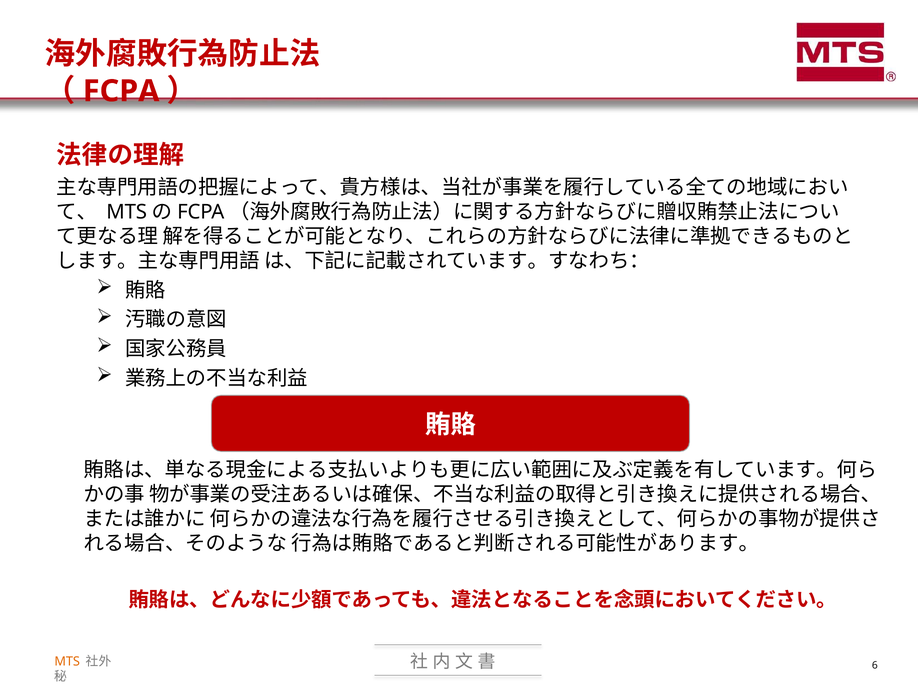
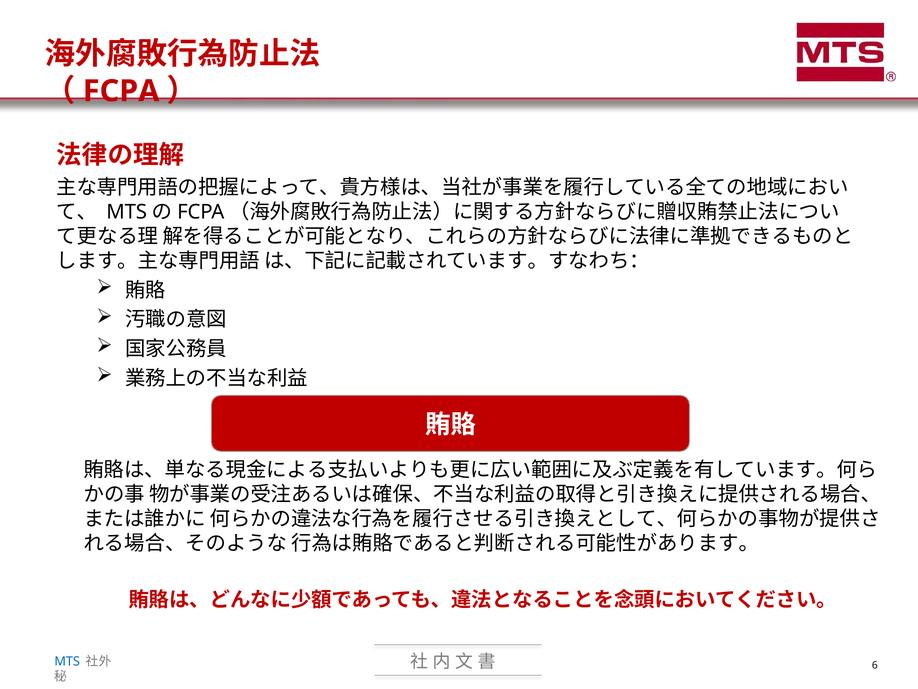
MTS colour: orange -> blue
